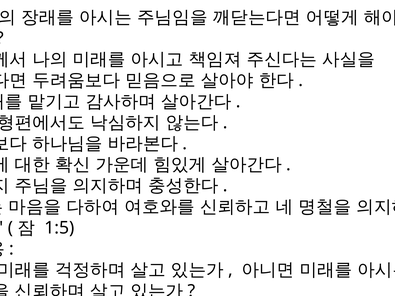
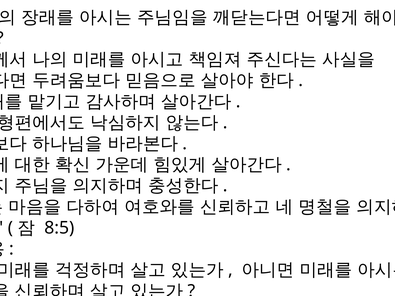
1:5: 1:5 -> 8:5
